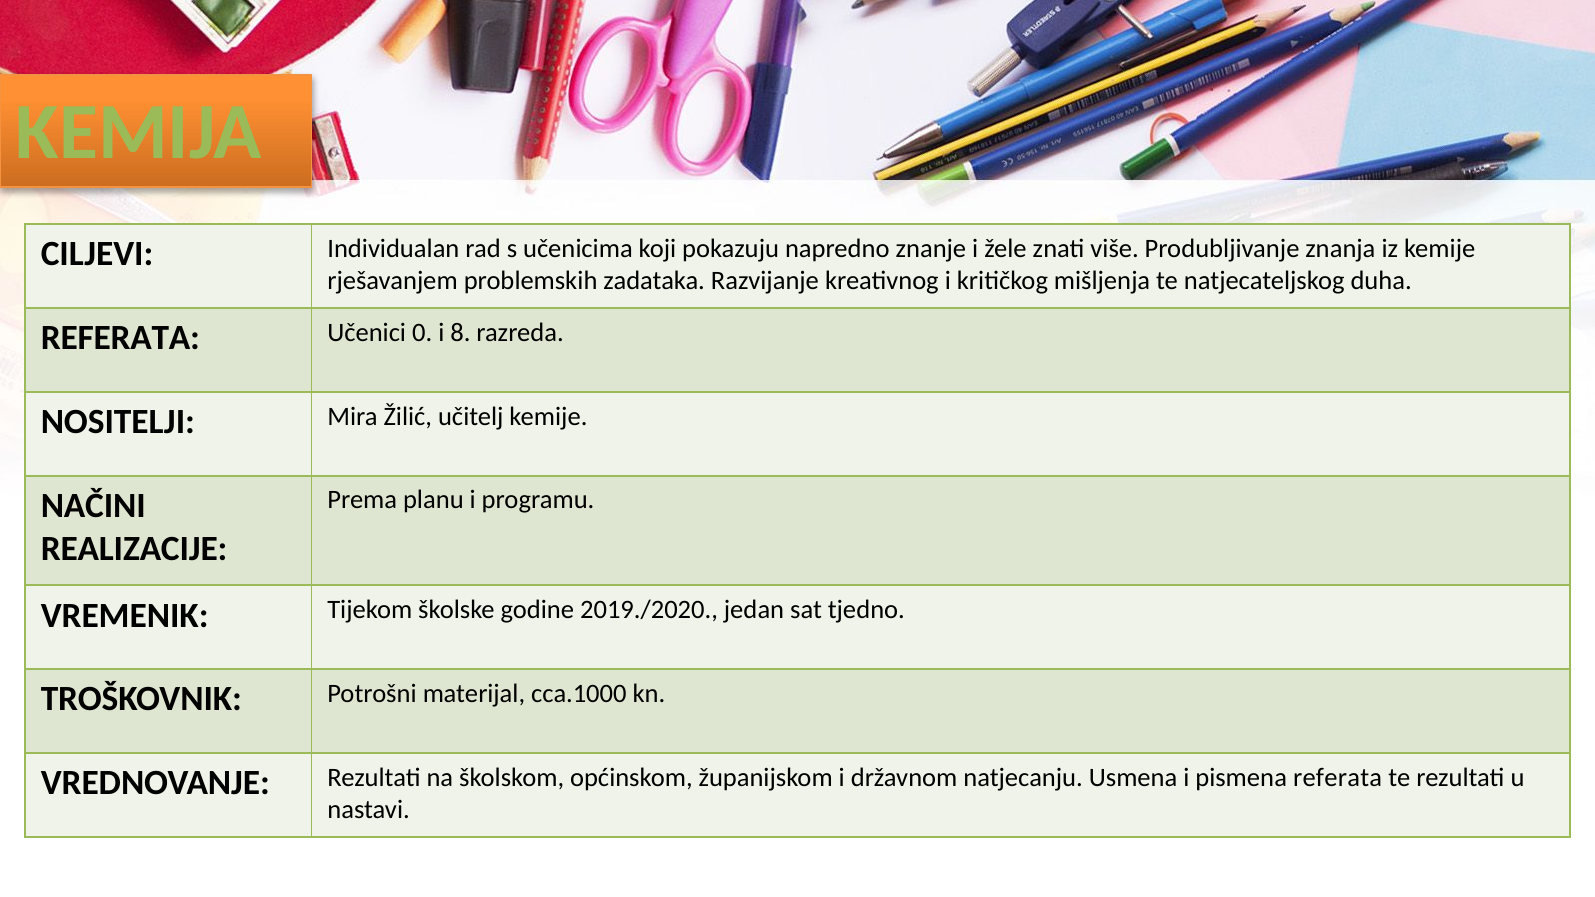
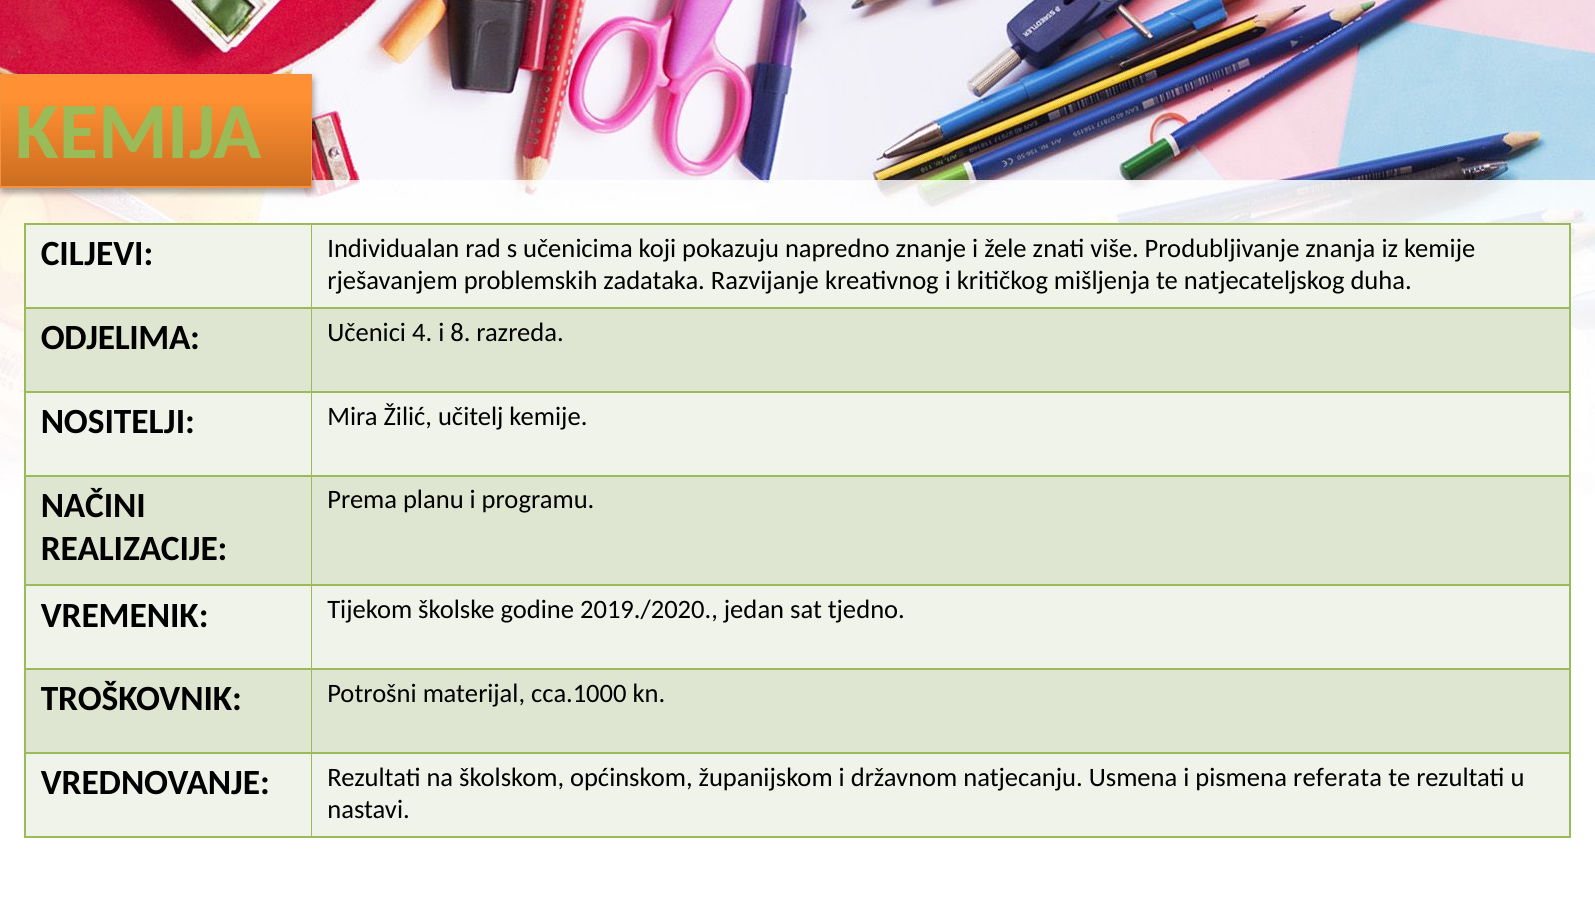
REFERATA at (120, 338): REFERATA -> ODJELIMA
0: 0 -> 4
